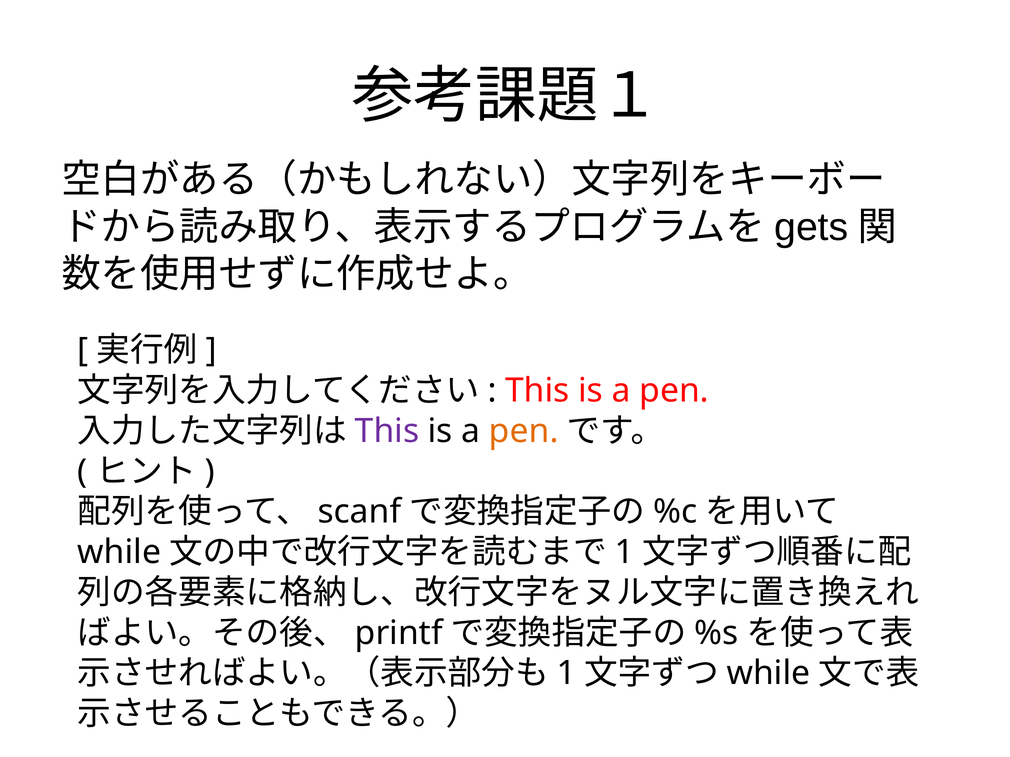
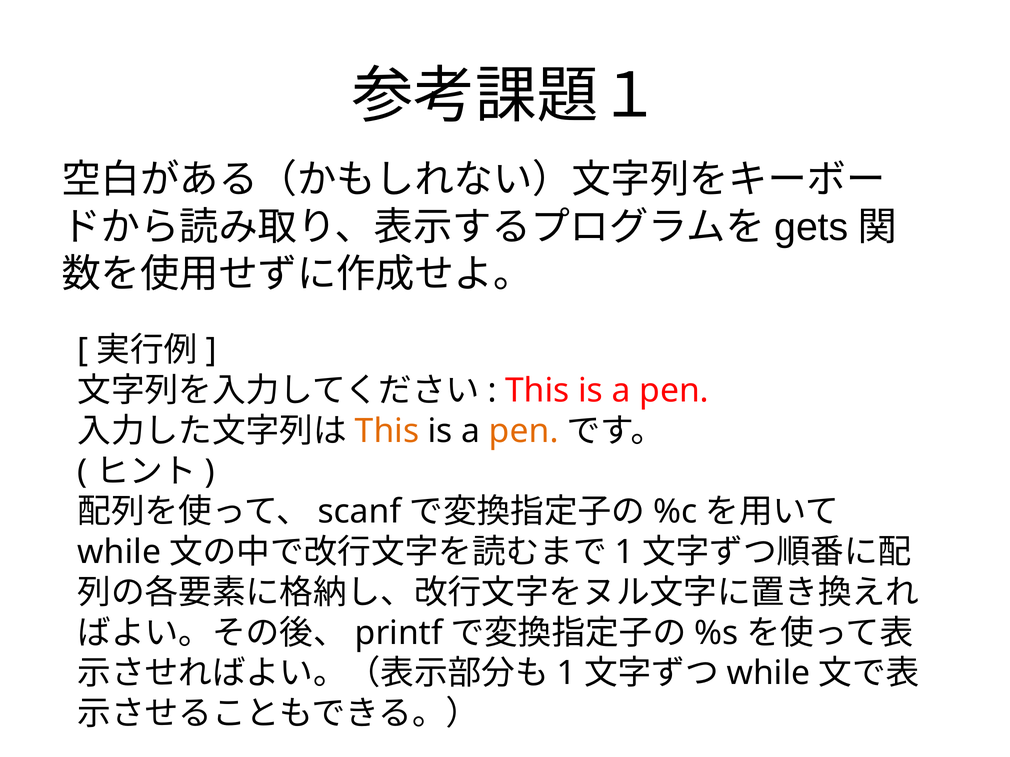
This at (387, 431) colour: purple -> orange
